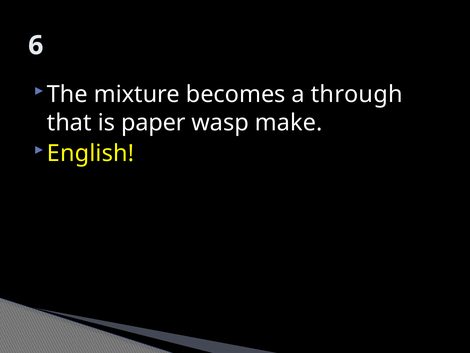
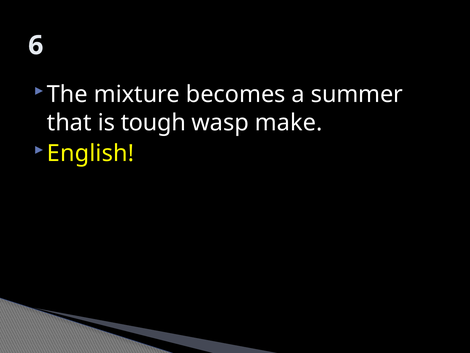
through: through -> summer
paper: paper -> tough
